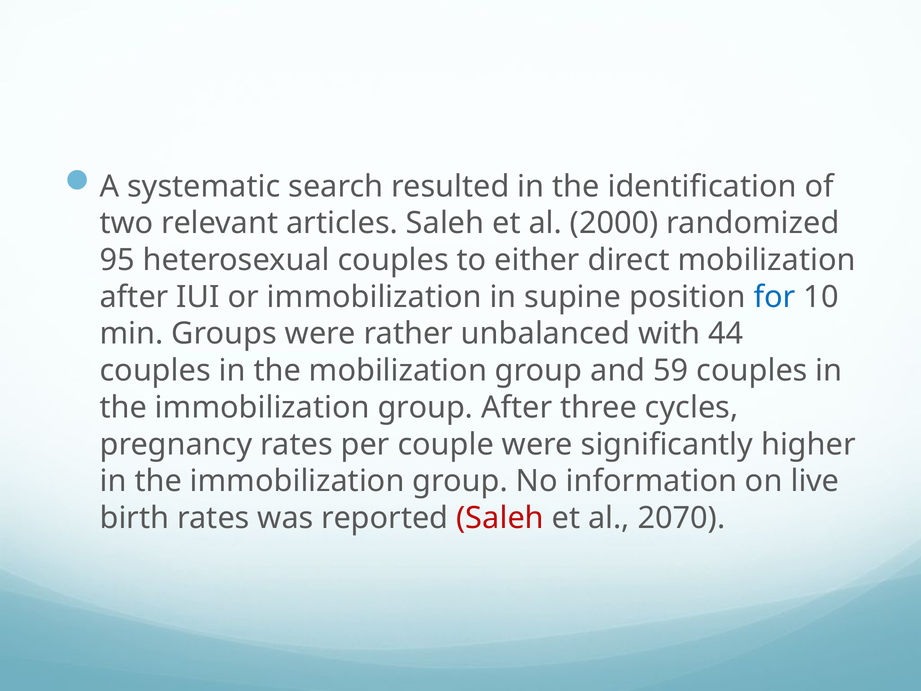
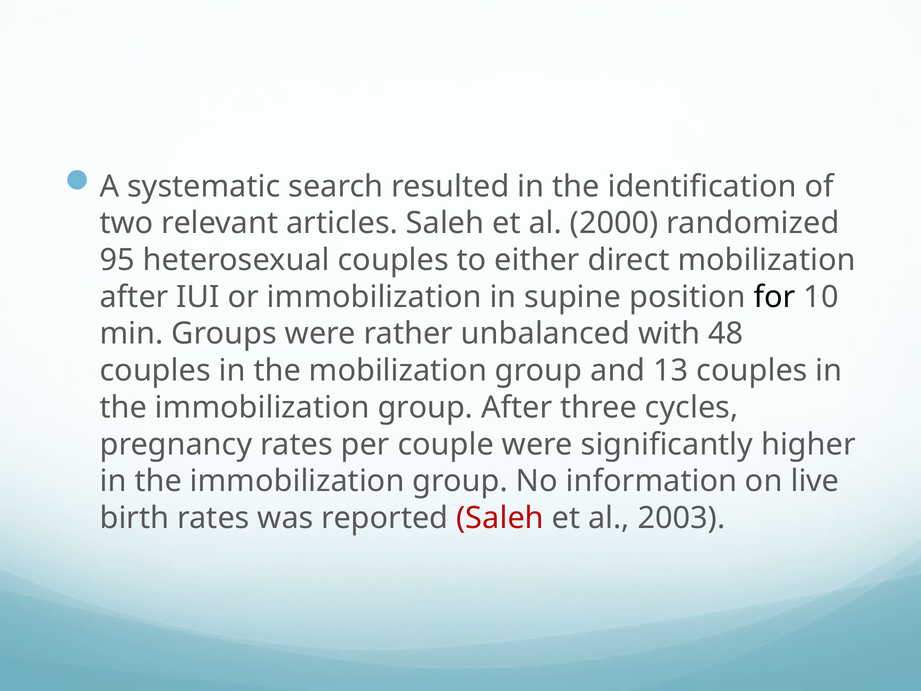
for colour: blue -> black
44: 44 -> 48
59: 59 -> 13
2070: 2070 -> 2003
